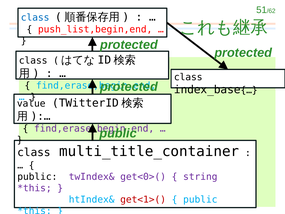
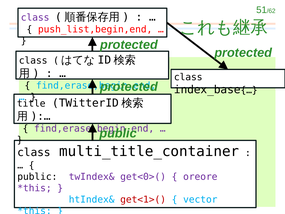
class at (35, 18) colour: blue -> purple
value: value -> title
string: string -> oreore
public at (200, 199): public -> vector
